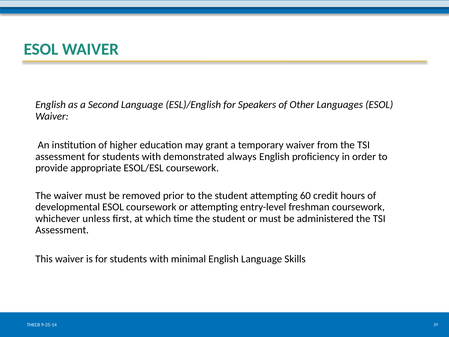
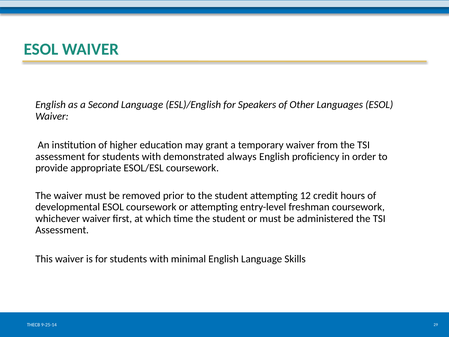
60: 60 -> 12
whichever unless: unless -> waiver
